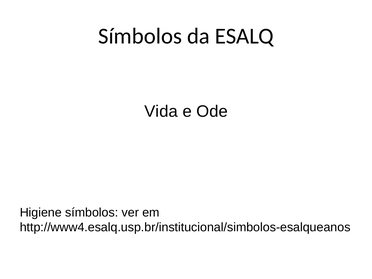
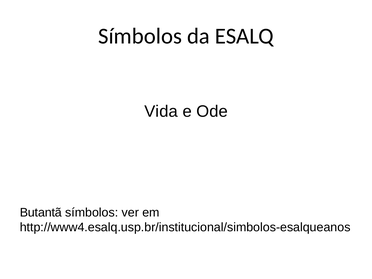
Higiene: Higiene -> Butantã
